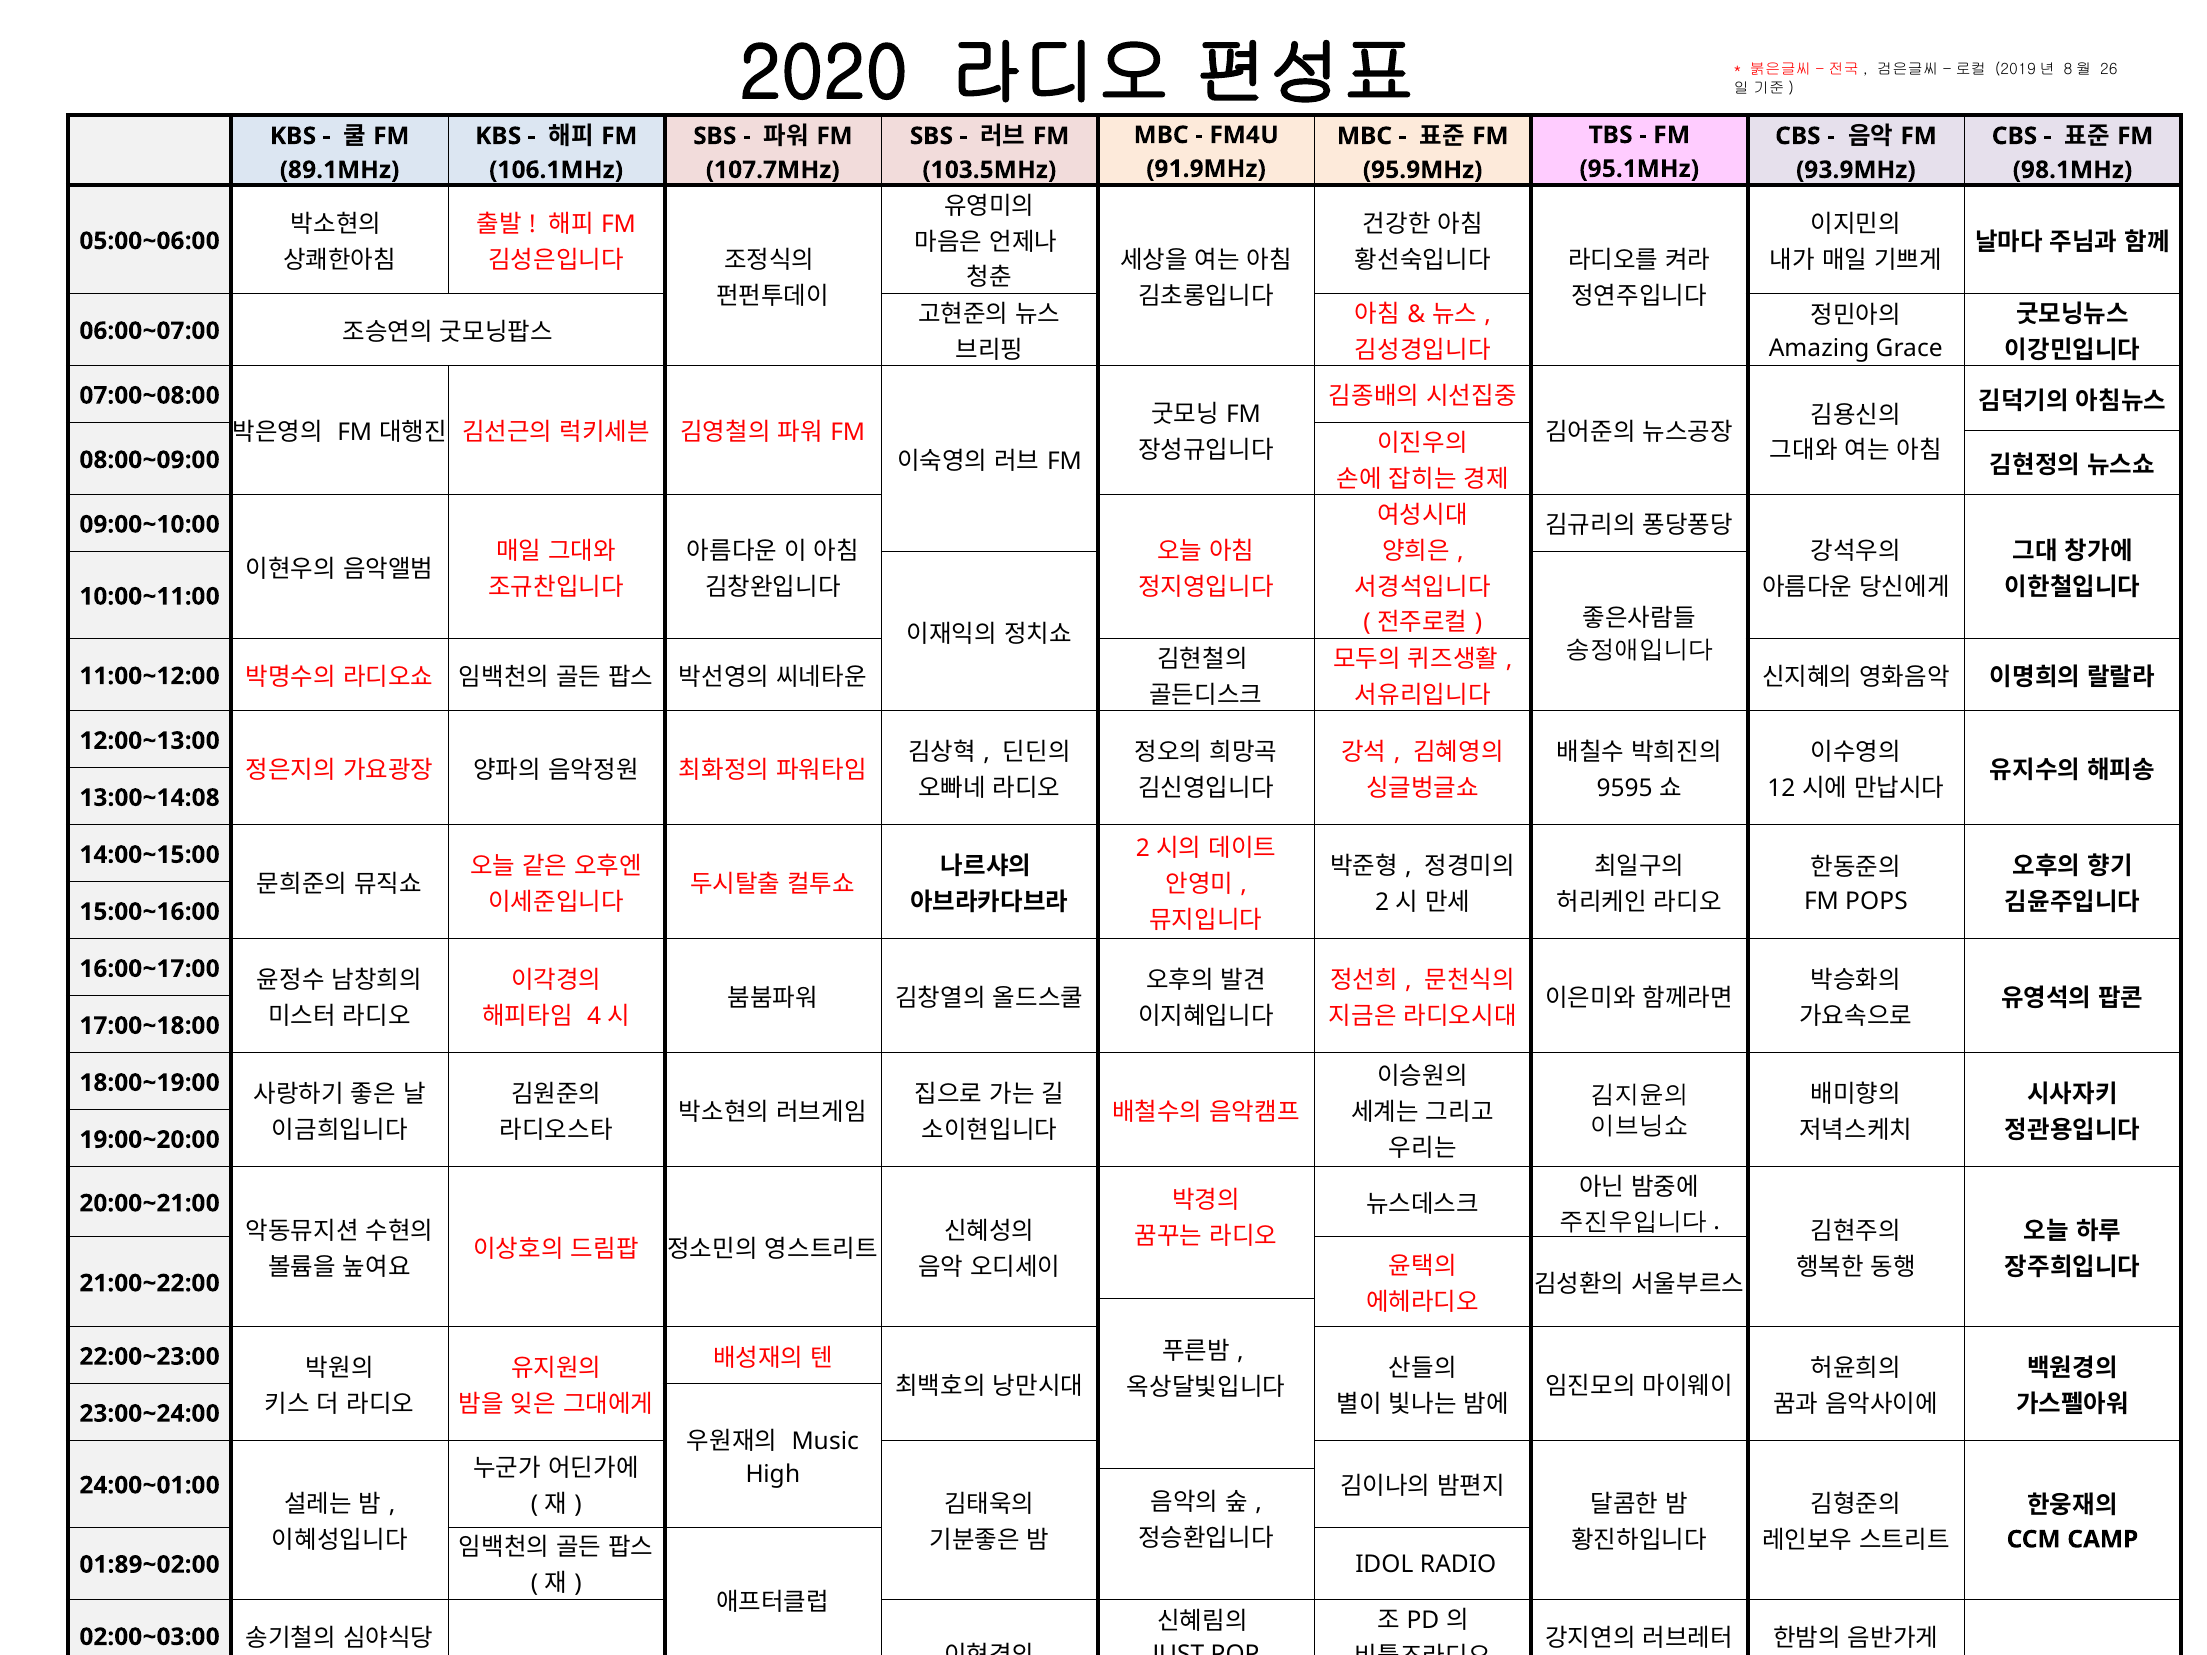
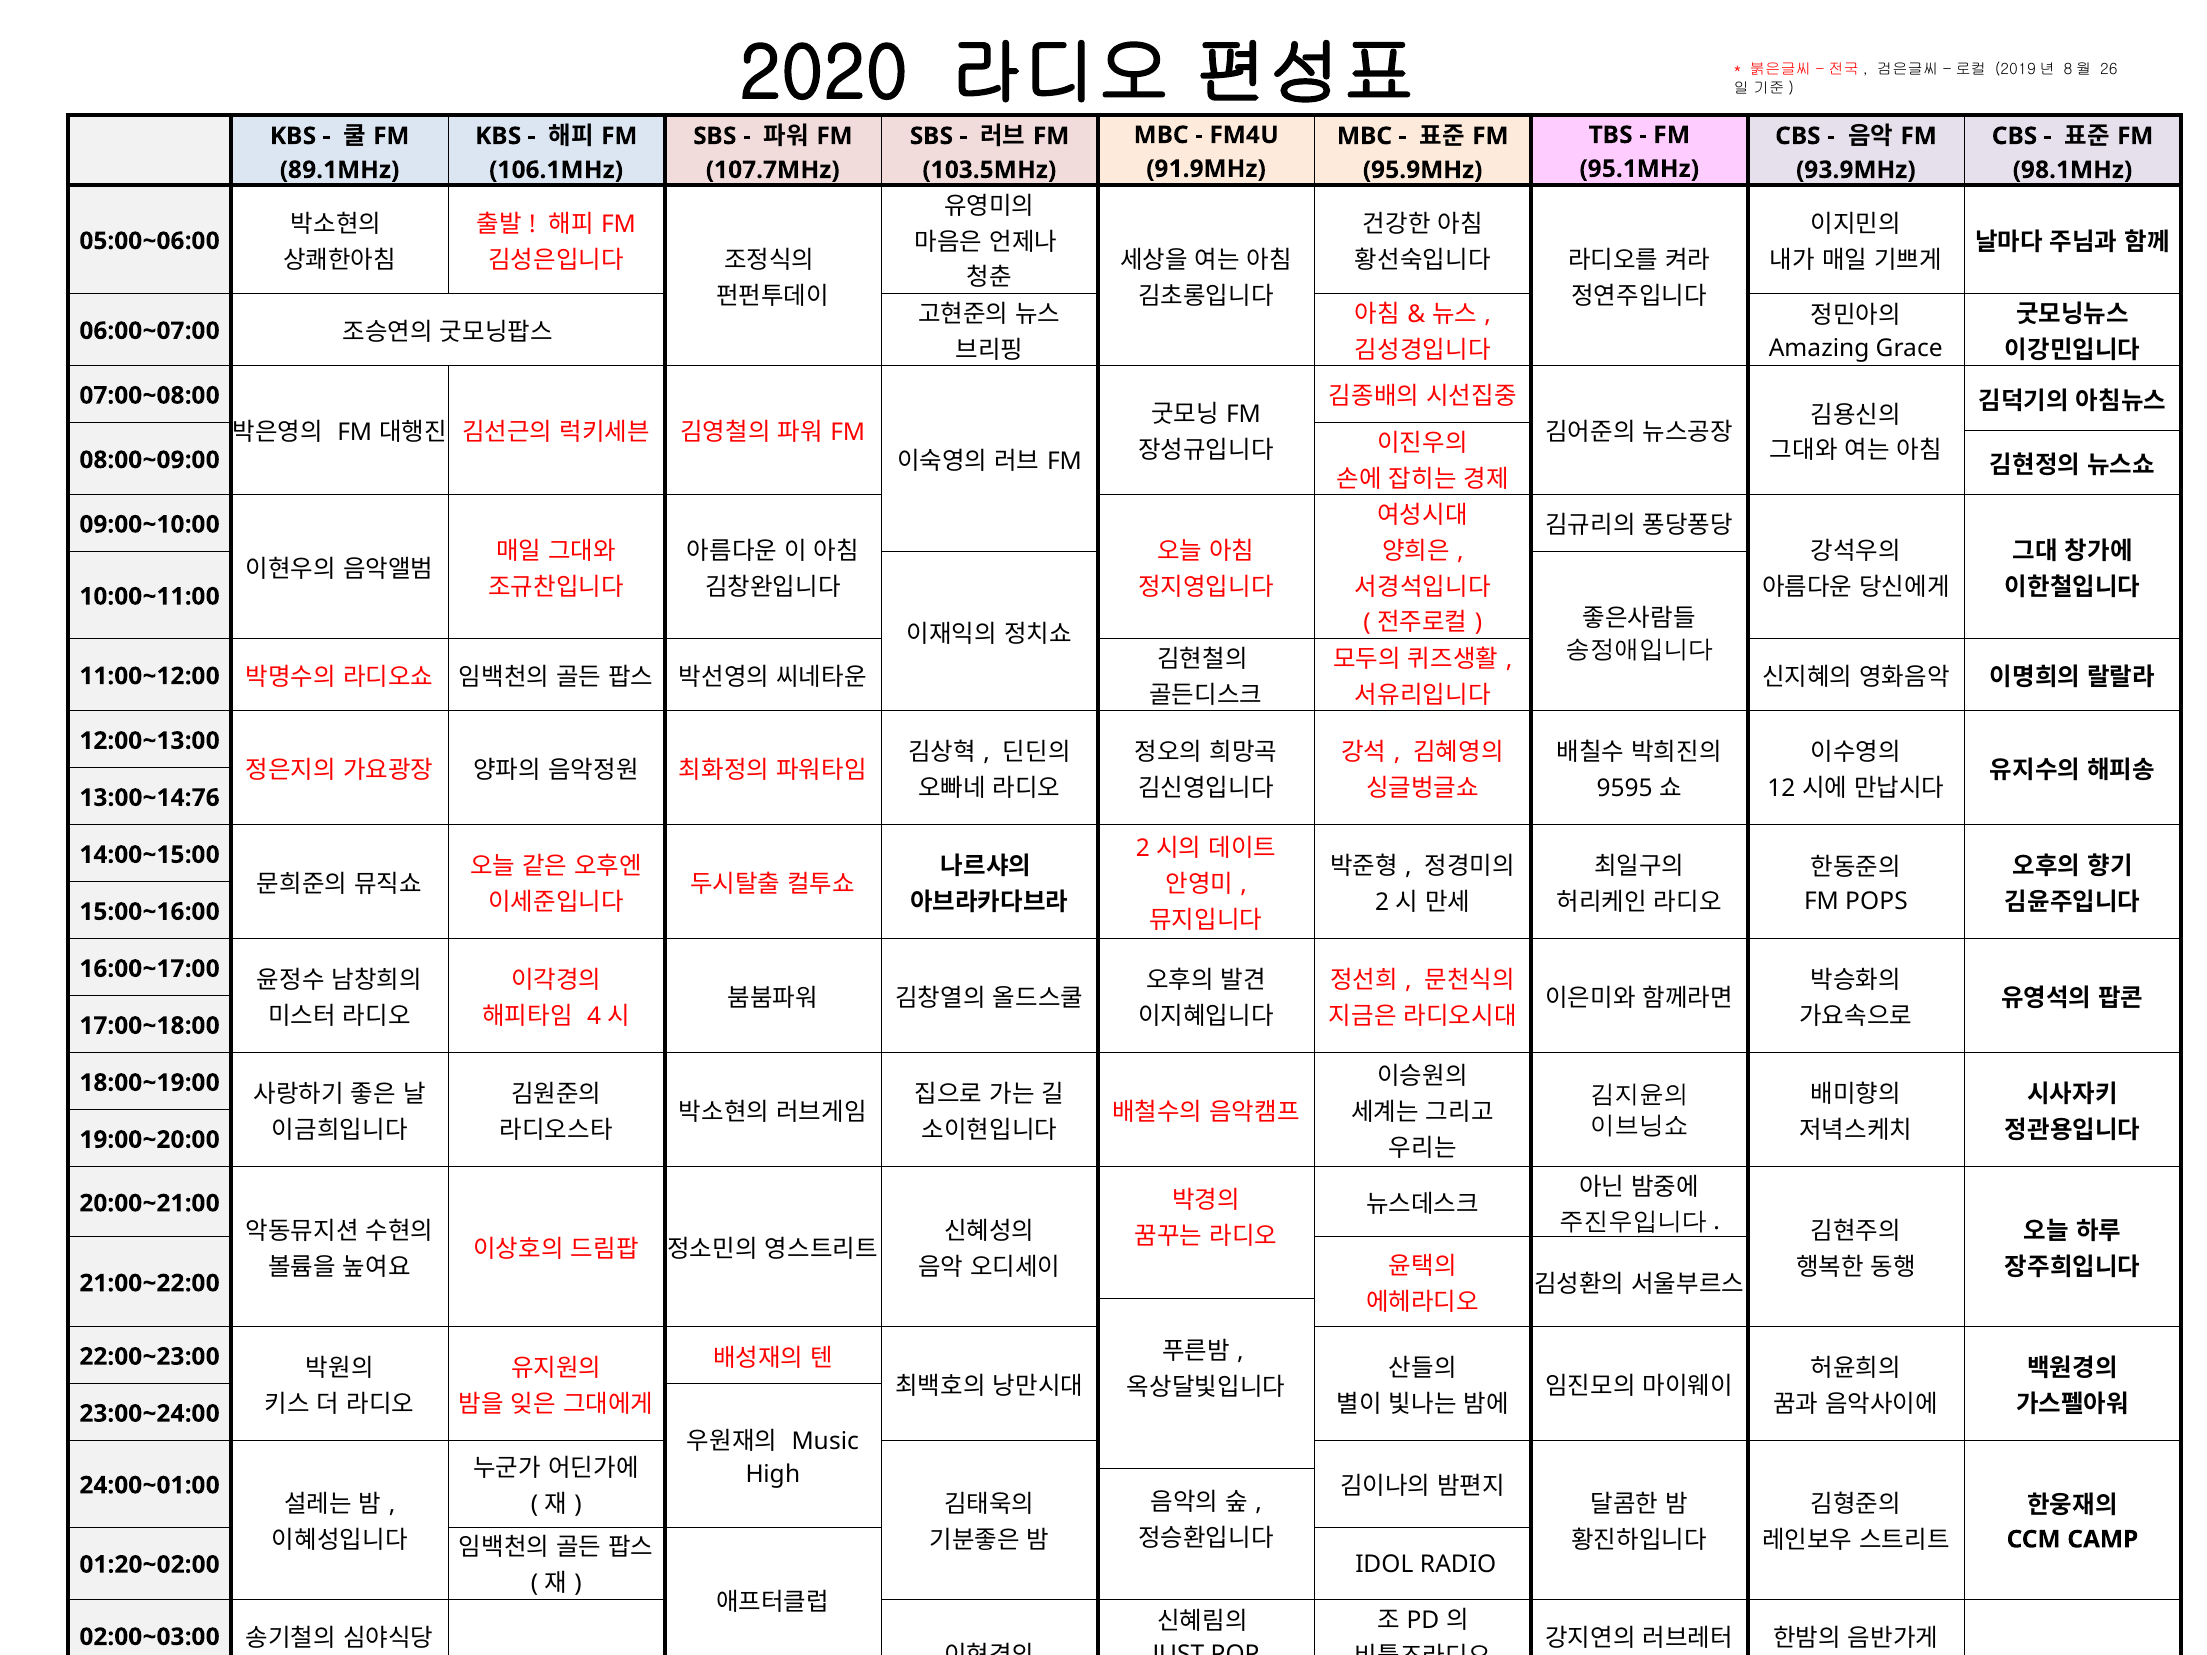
13:00~14:08: 13:00~14:08 -> 13:00~14:76
01:89~02:00: 01:89~02:00 -> 01:20~02:00
